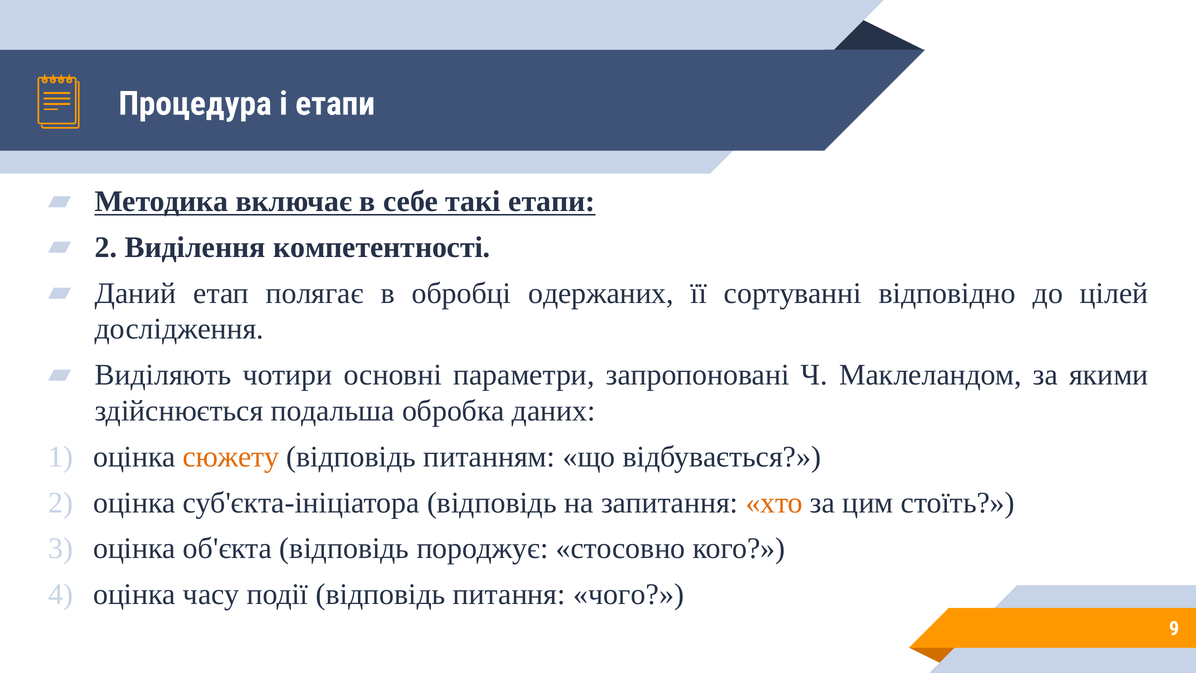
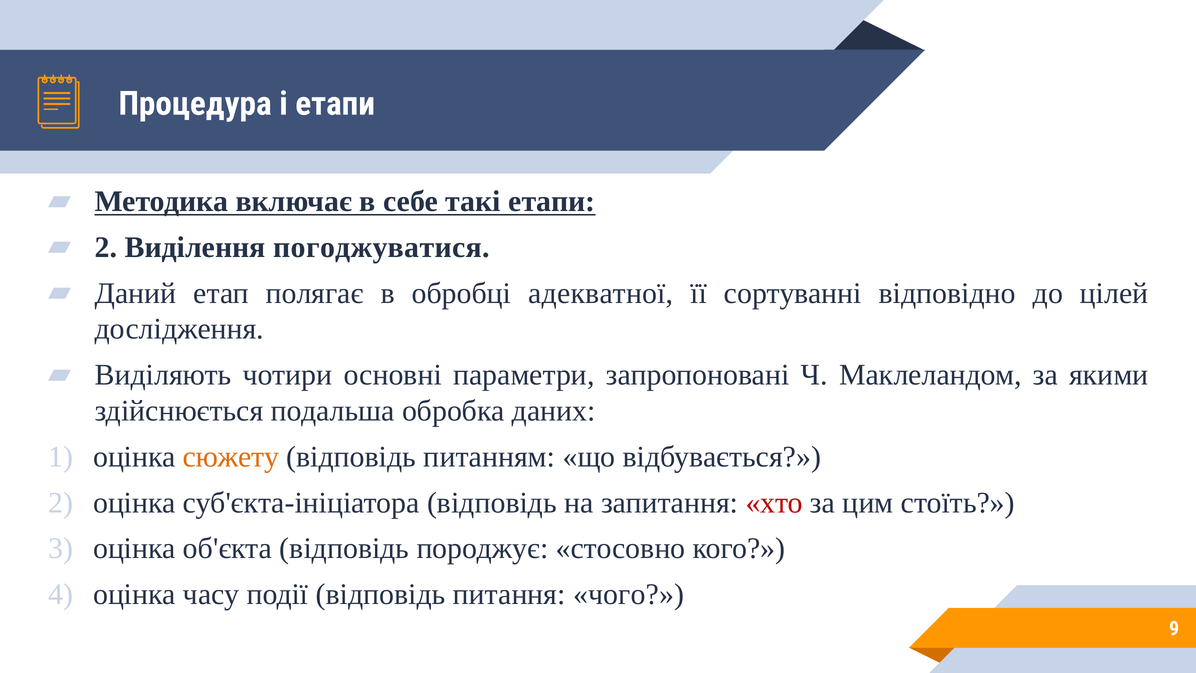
компетентності: компетентності -> погоджуватися
одержаних: одержаних -> адекватної
хто colour: orange -> red
